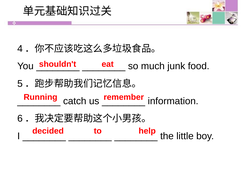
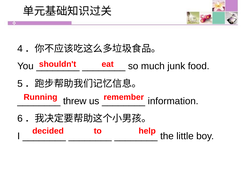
catch: catch -> threw
